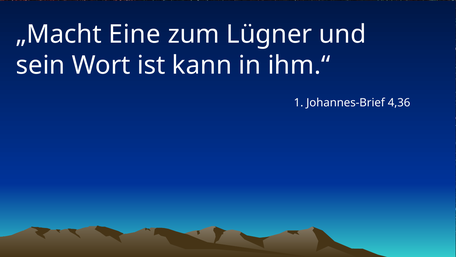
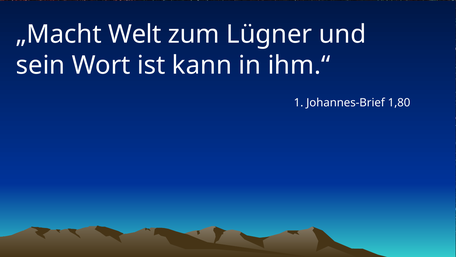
Eine: Eine -> Welt
4,36: 4,36 -> 1,80
